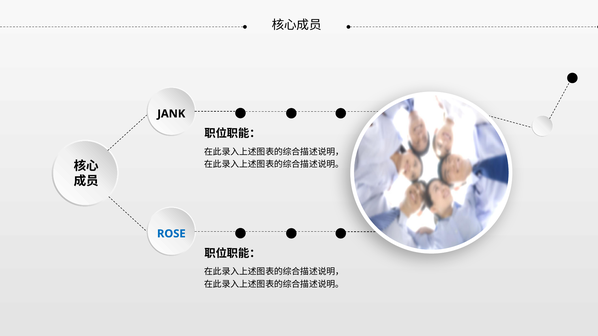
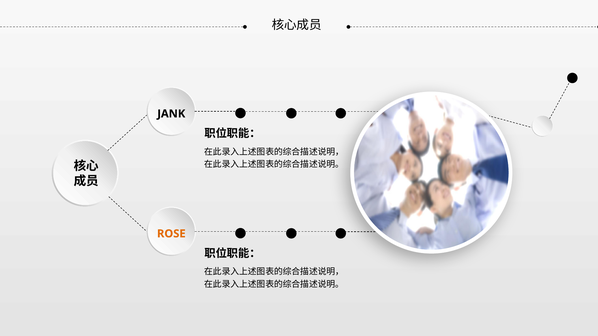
ROSE colour: blue -> orange
